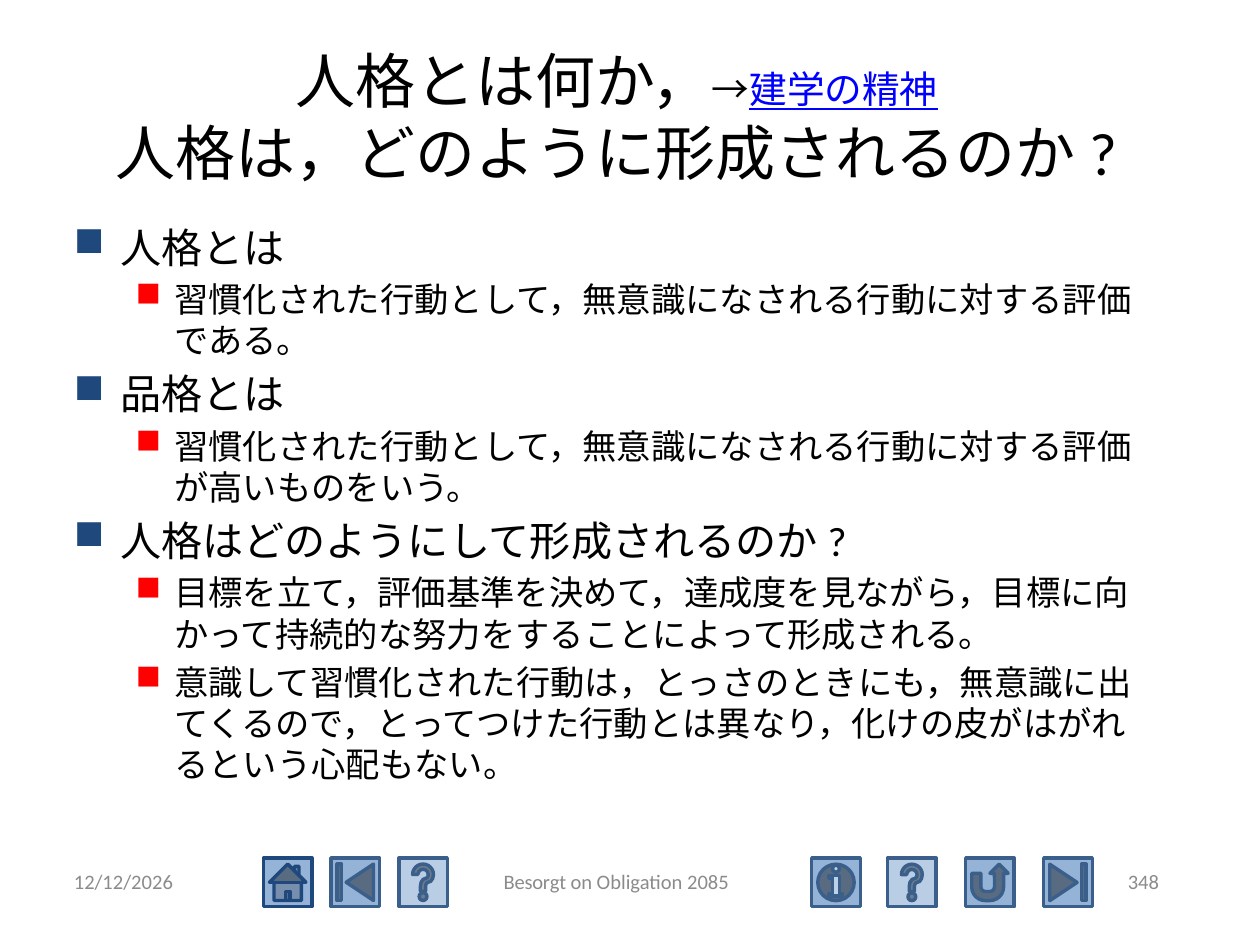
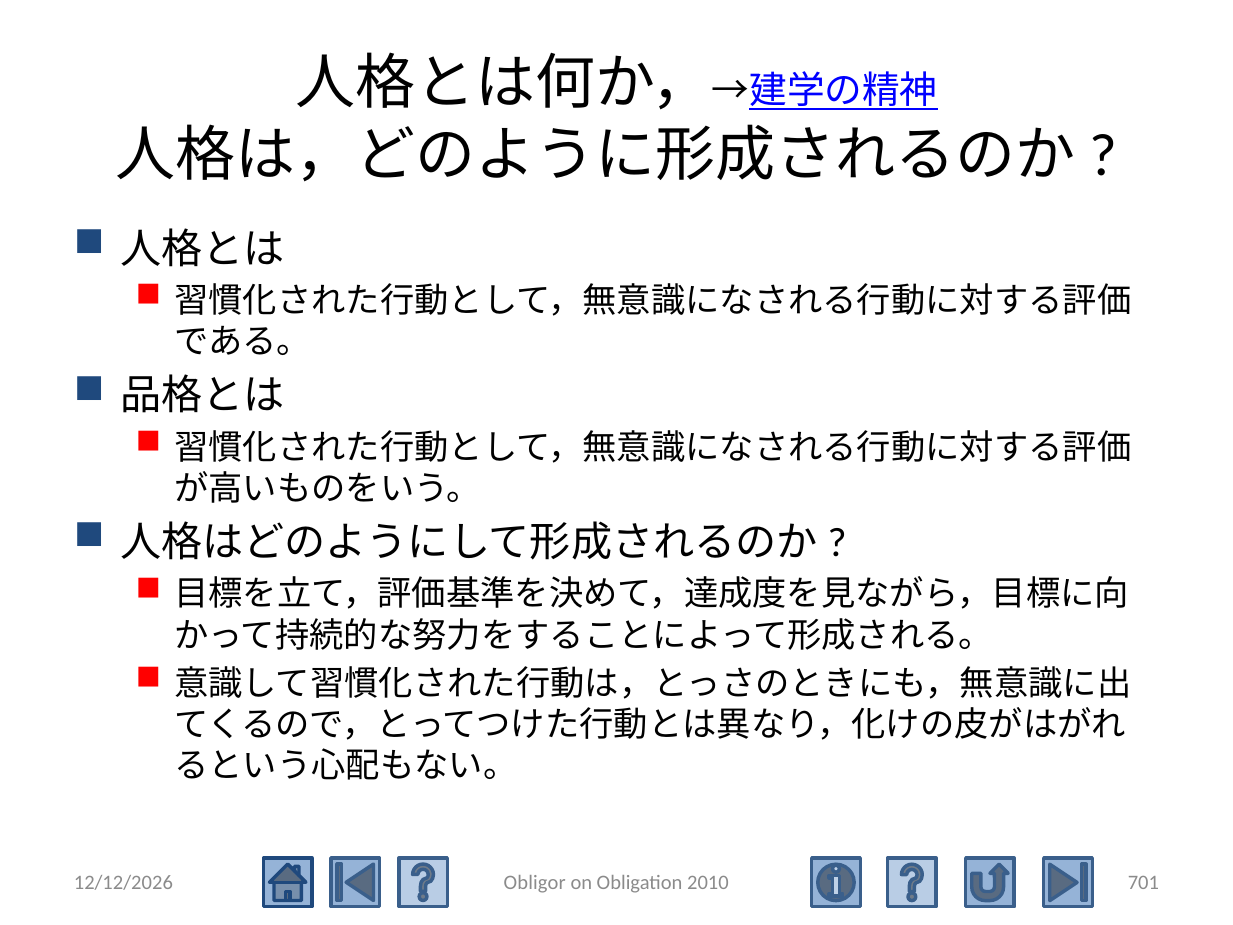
Besorgt: Besorgt -> Obligor
2085: 2085 -> 2010
348: 348 -> 701
